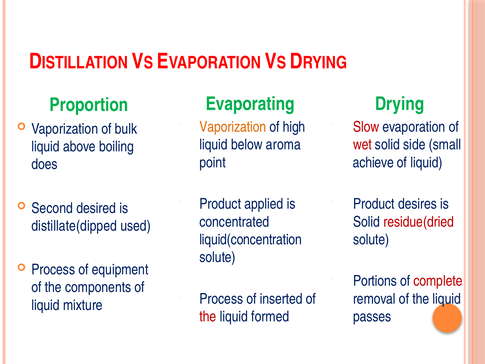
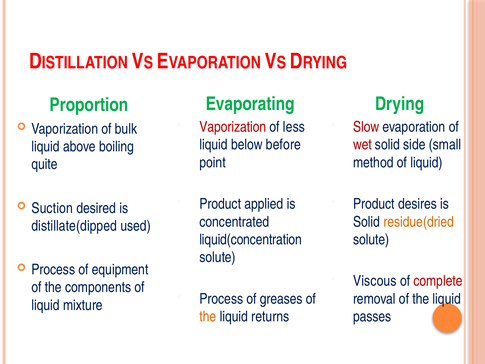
Vaporization at (233, 127) colour: orange -> red
high: high -> less
aroma: aroma -> before
achieve: achieve -> method
does: does -> quite
Second: Second -> Suction
residue(dried colour: red -> orange
Portions: Portions -> Viscous
inserted: inserted -> greases
the at (208, 316) colour: red -> orange
formed: formed -> returns
